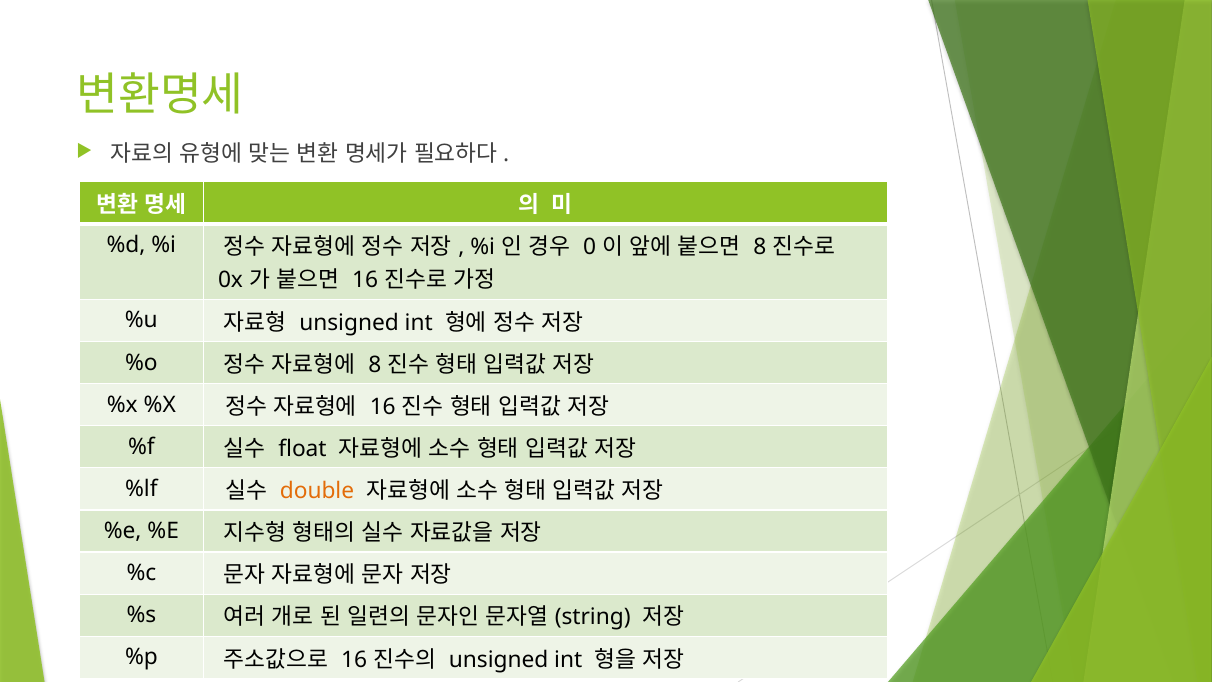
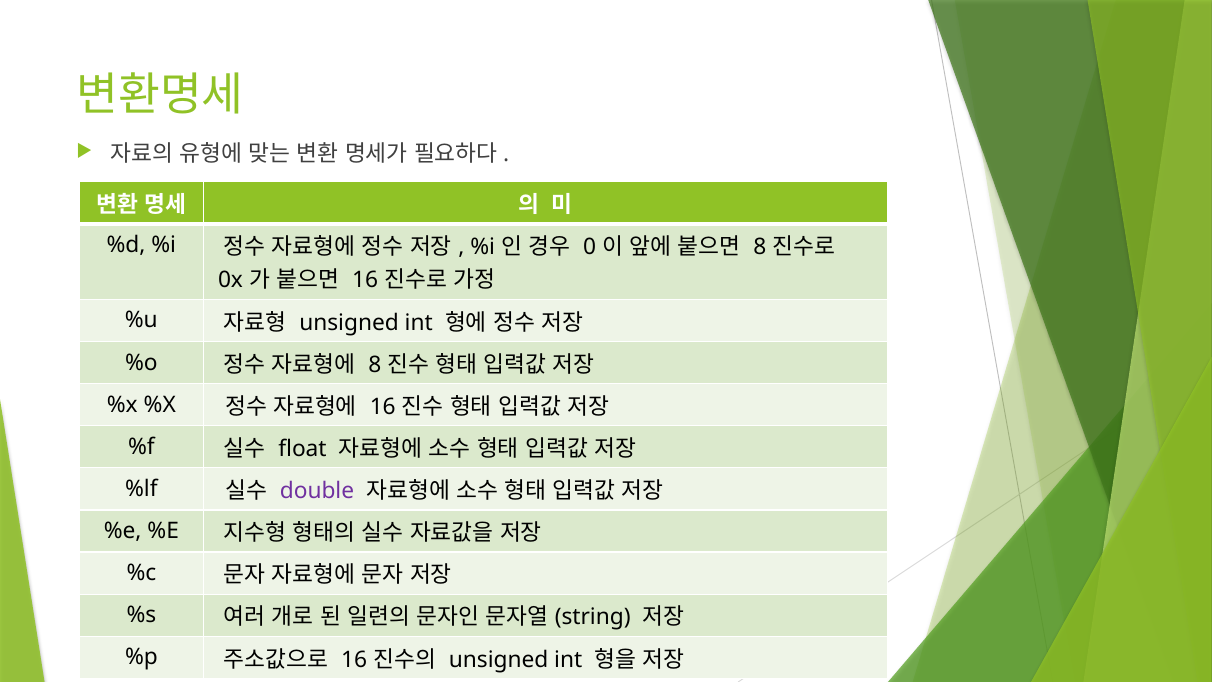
double colour: orange -> purple
